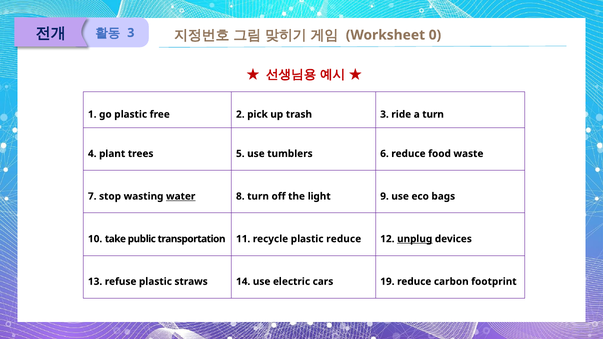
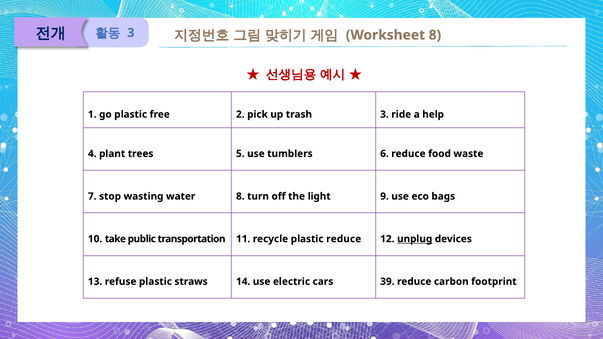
Worksheet 0: 0 -> 8
a turn: turn -> help
water underline: present -> none
19: 19 -> 39
